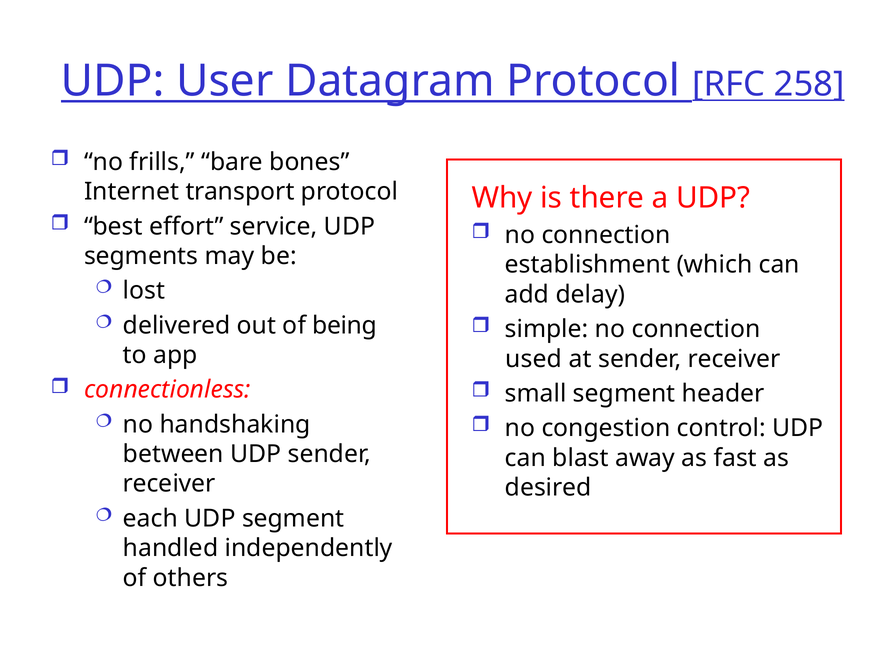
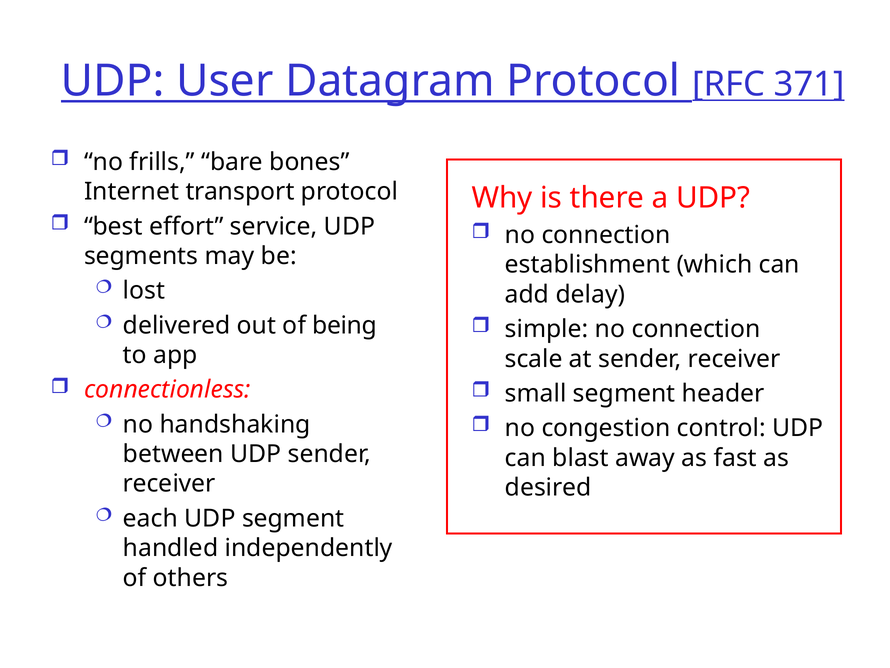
258: 258 -> 371
used: used -> scale
